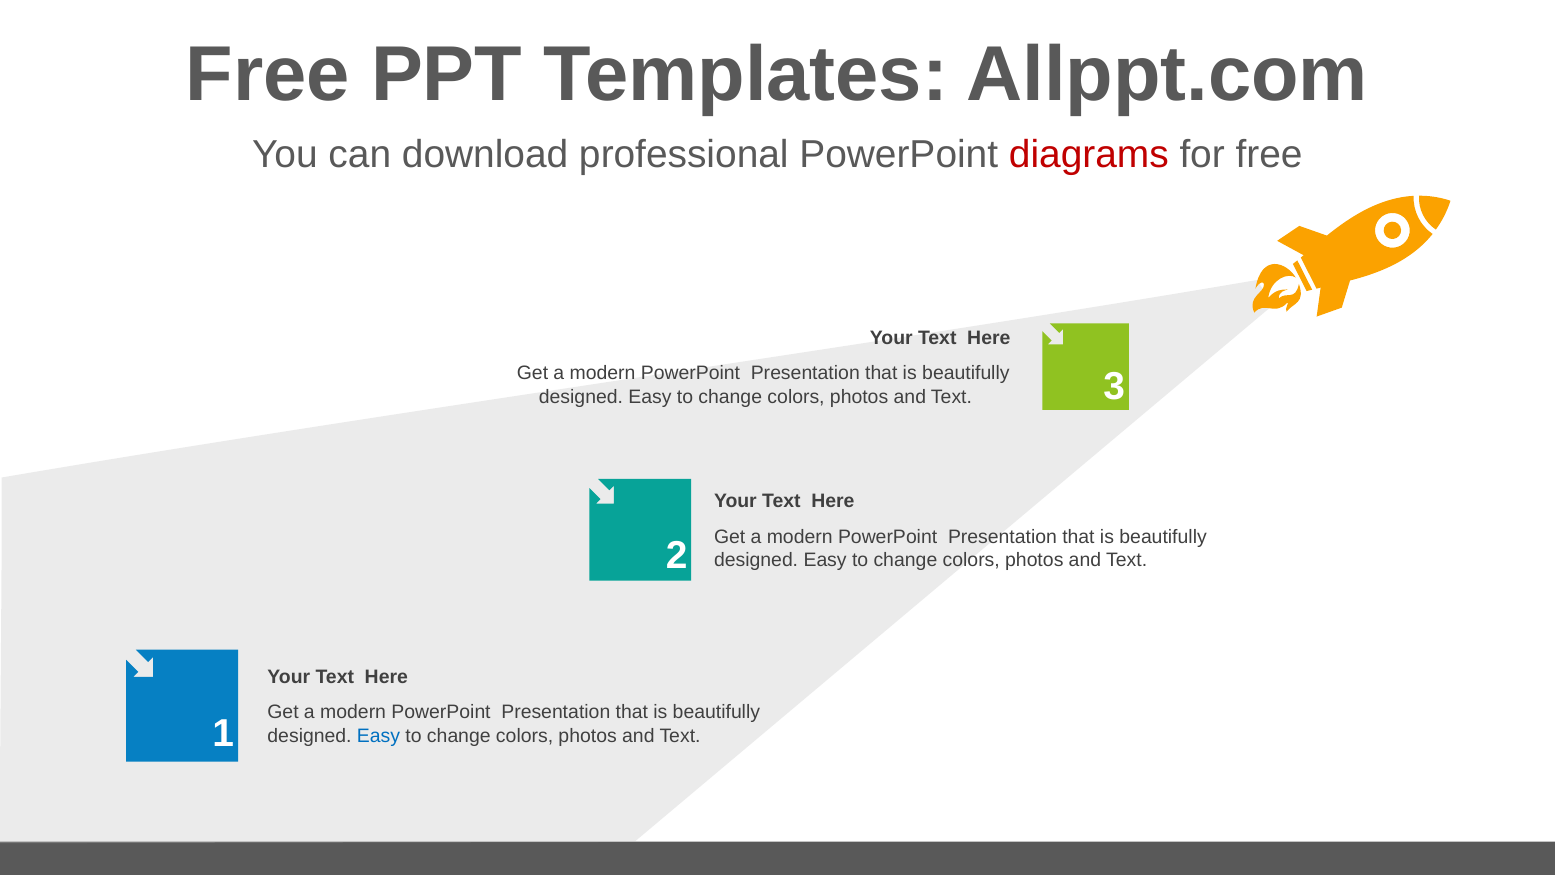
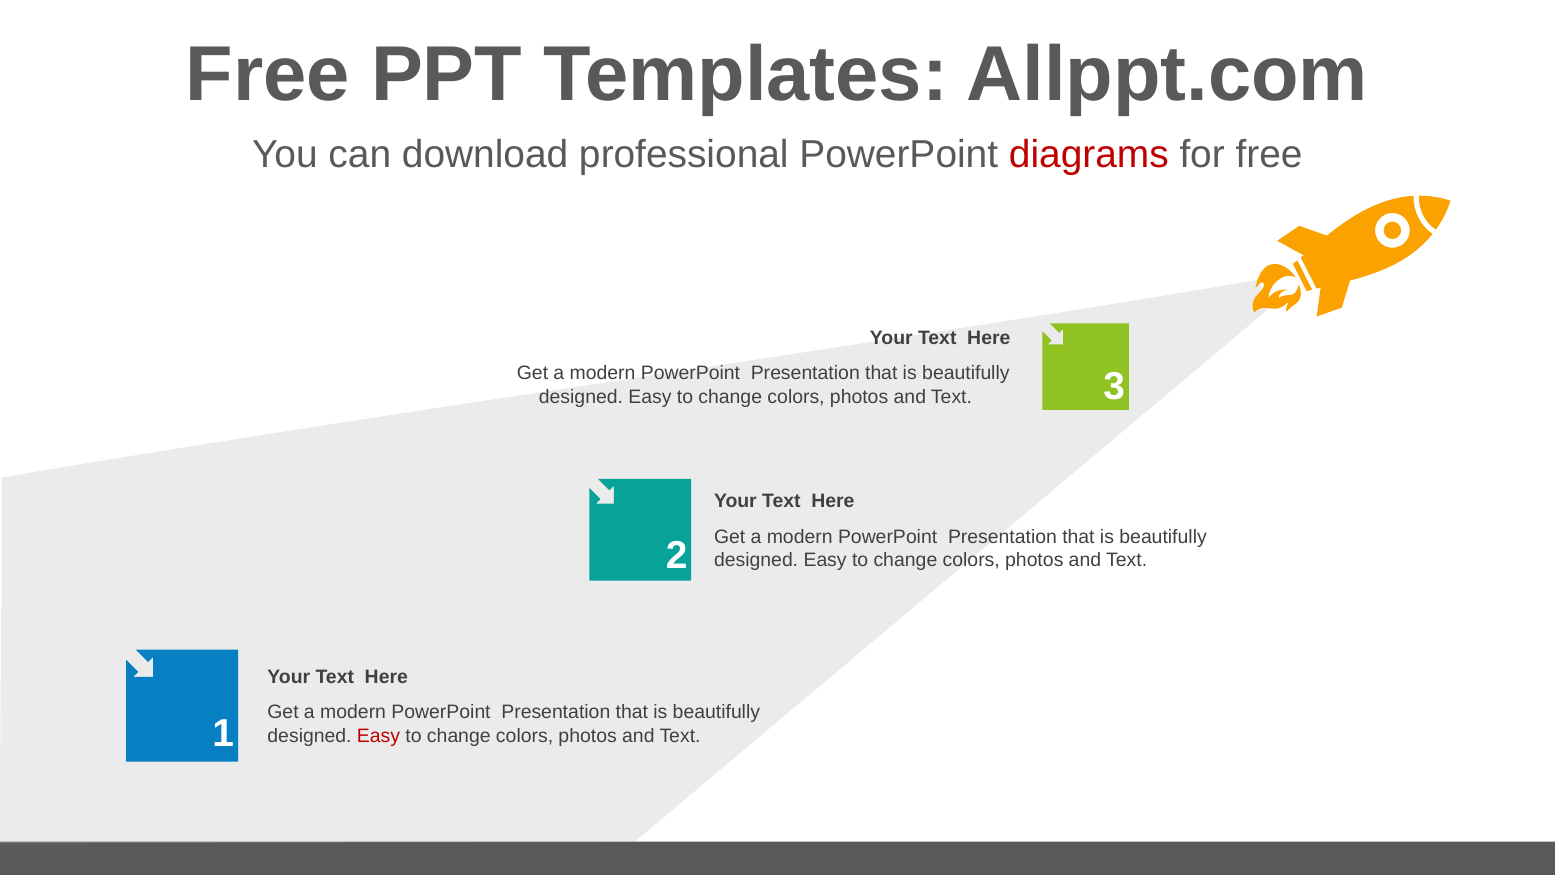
Easy at (378, 736) colour: blue -> red
